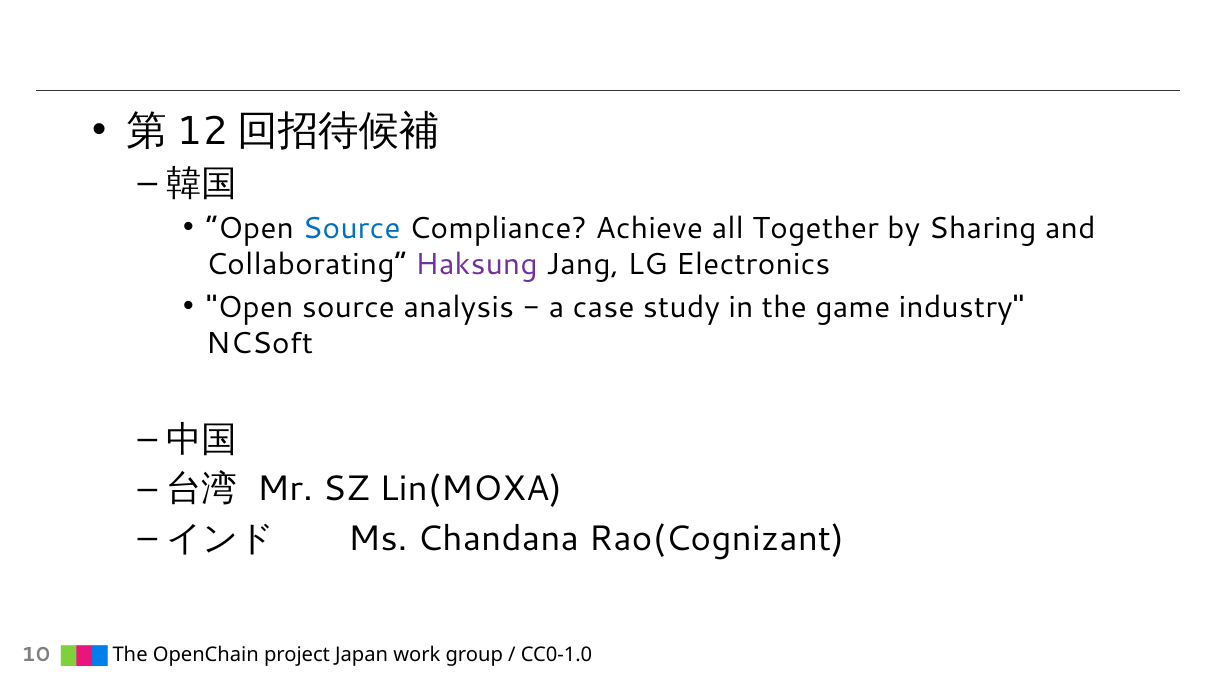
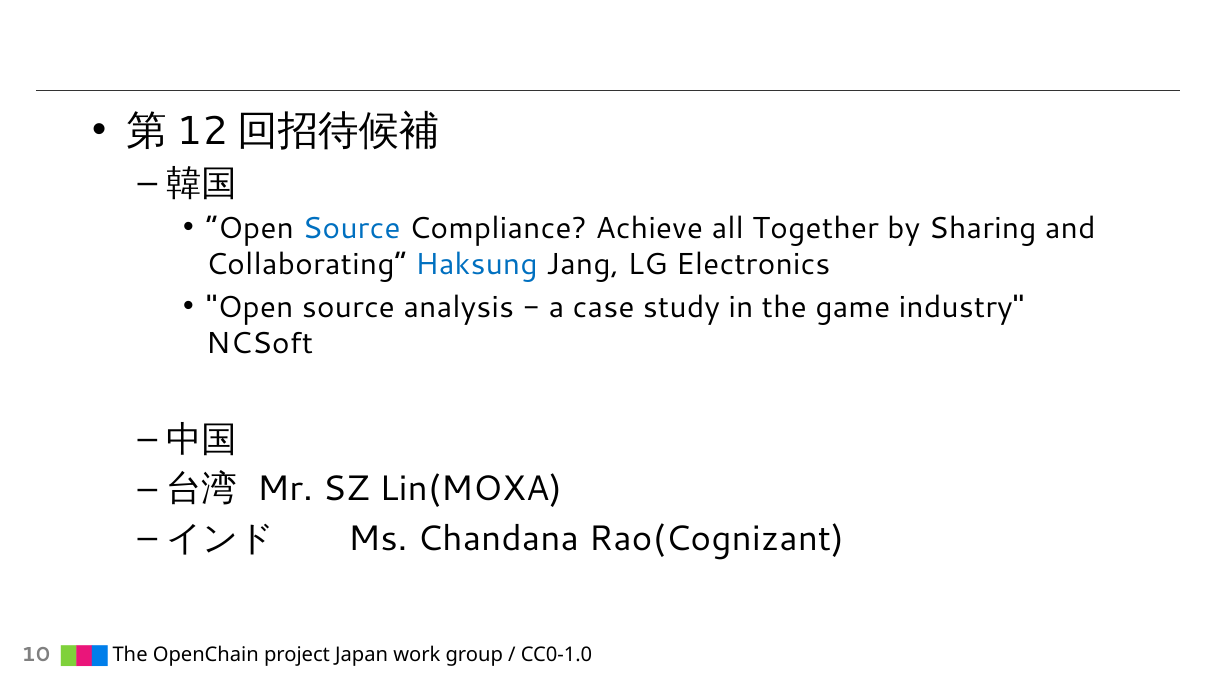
Haksung colour: purple -> blue
